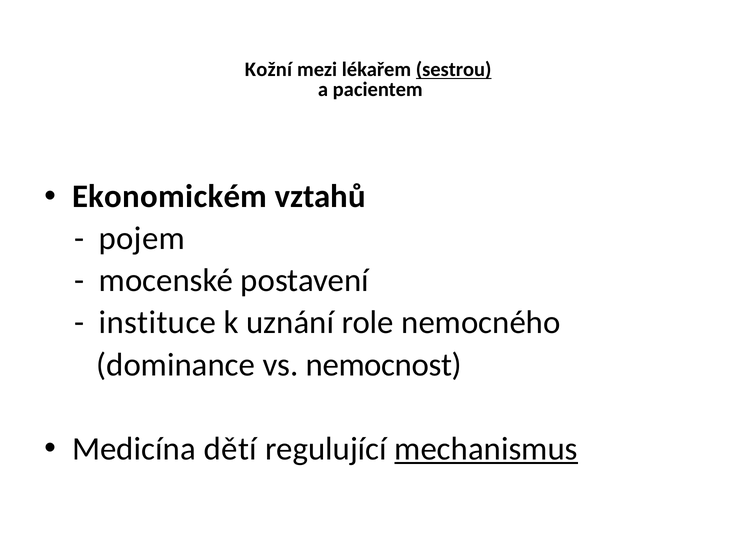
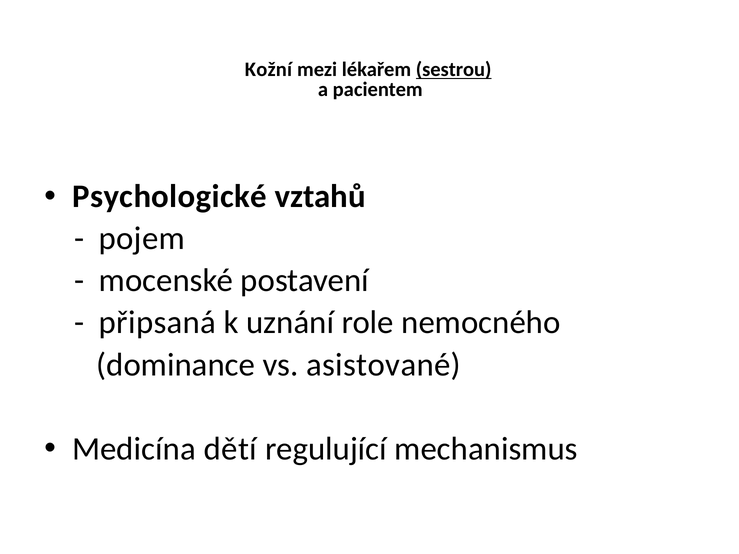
Ekonomickém: Ekonomickém -> Psychologické
instituce: instituce -> připsaná
nemocnost: nemocnost -> asistované
mechanismus underline: present -> none
